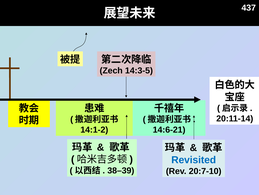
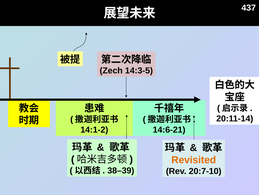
Revisited colour: blue -> orange
